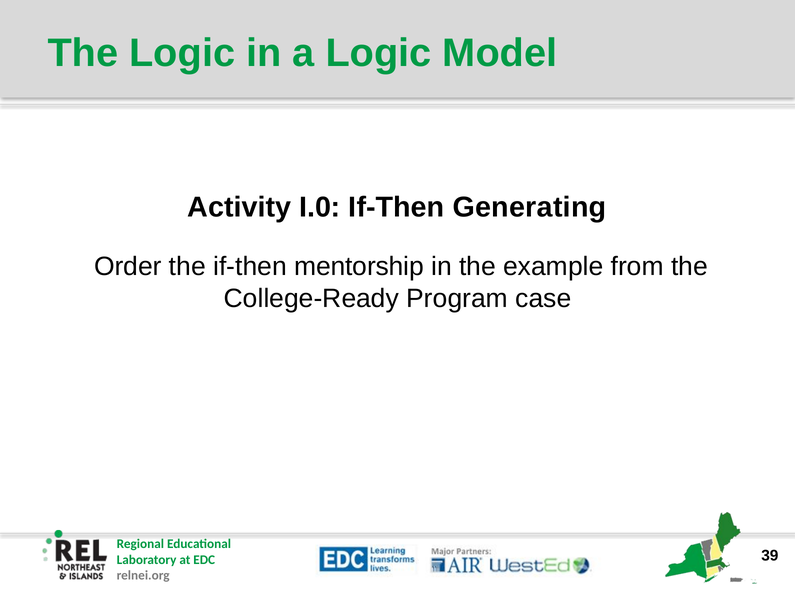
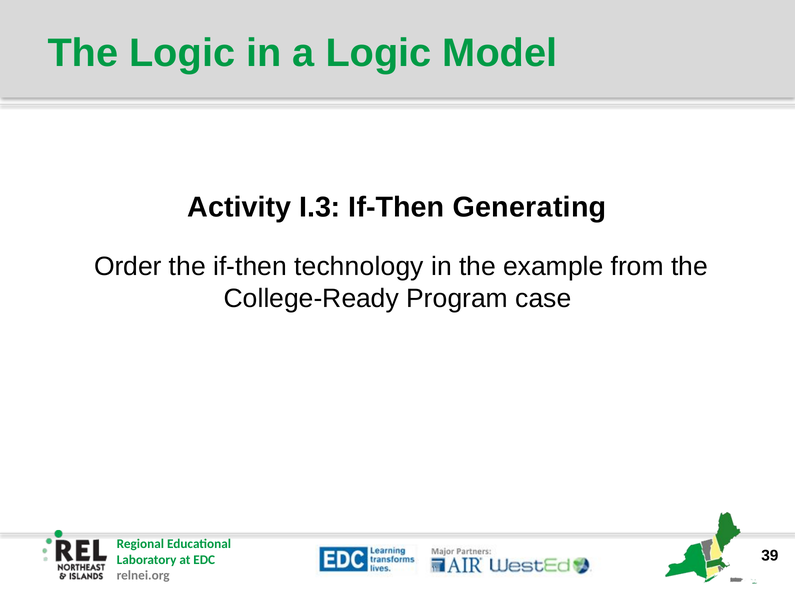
I.0: I.0 -> I.3
mentorship: mentorship -> technology
